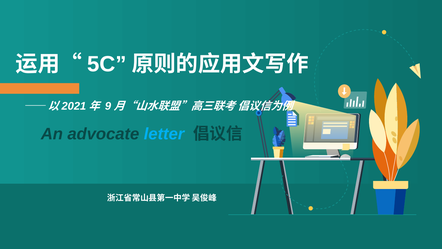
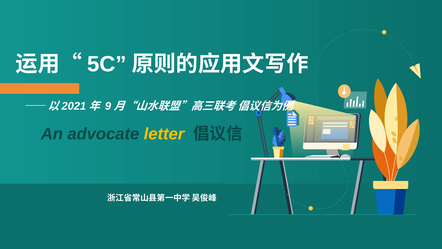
letter colour: light blue -> yellow
